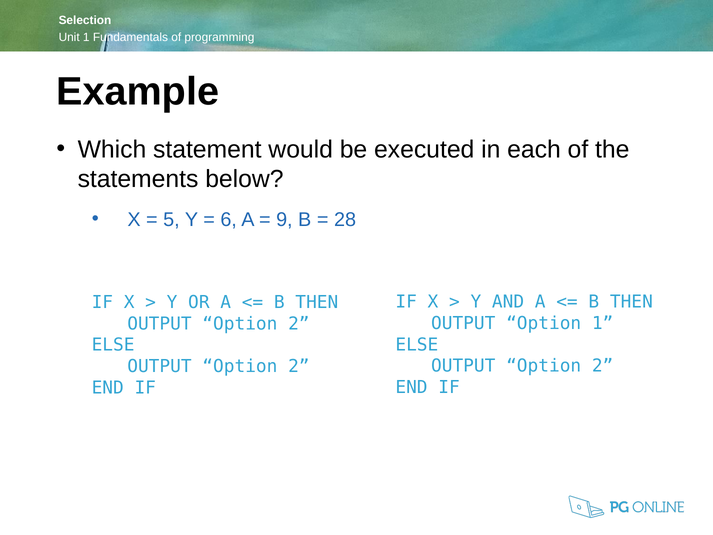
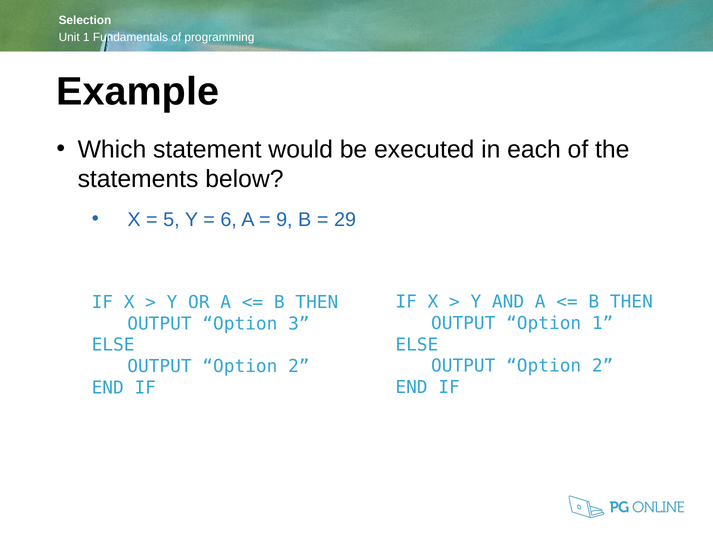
28: 28 -> 29
2 at (299, 323): 2 -> 3
